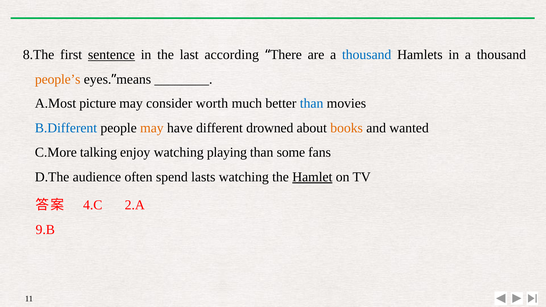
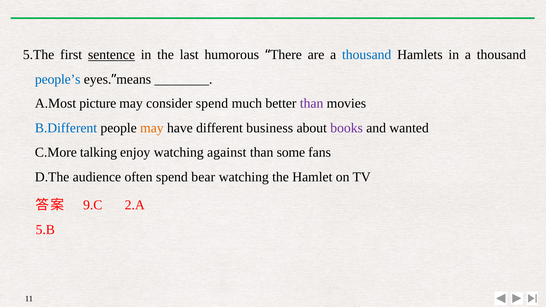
8.The: 8.The -> 5.The
according: according -> humorous
people’s colour: orange -> blue
consider worth: worth -> spend
than at (312, 103) colour: blue -> purple
drowned: drowned -> business
books colour: orange -> purple
playing: playing -> against
lasts: lasts -> bear
Hamlet underline: present -> none
4.C: 4.C -> 9.C
9.B: 9.B -> 5.B
